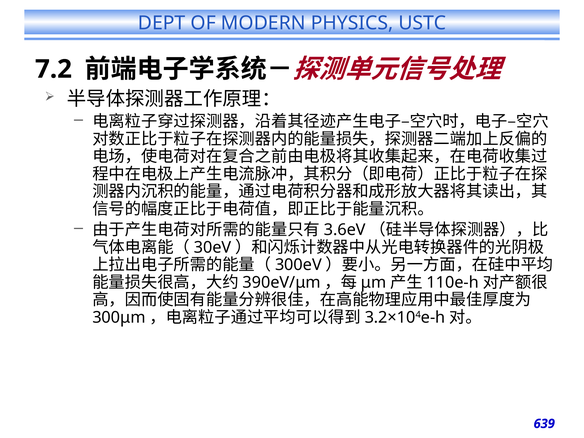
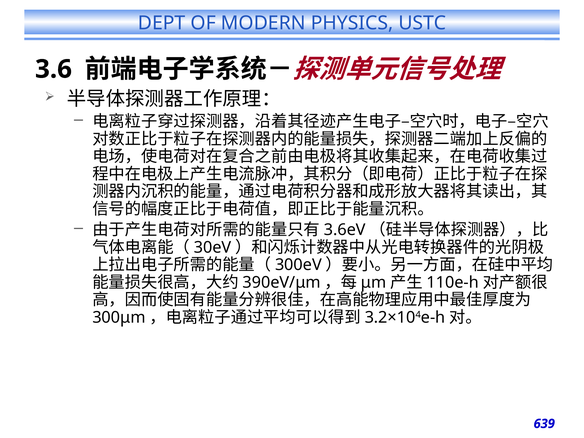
7.2: 7.2 -> 3.6
